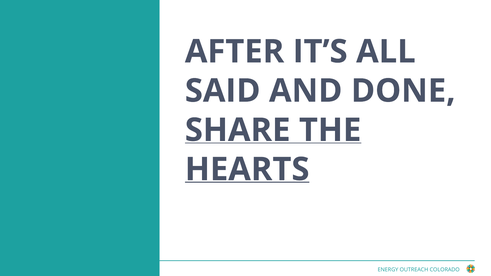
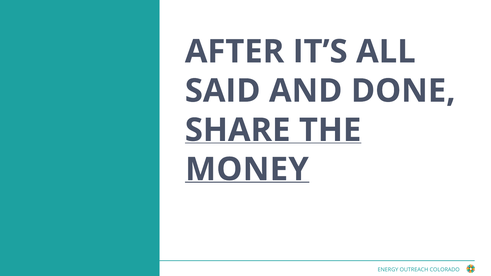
HEARTS: HEARTS -> MONEY
